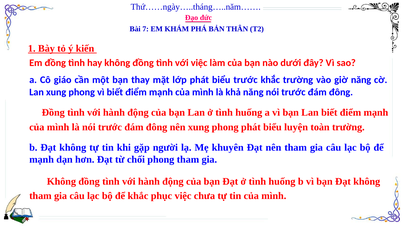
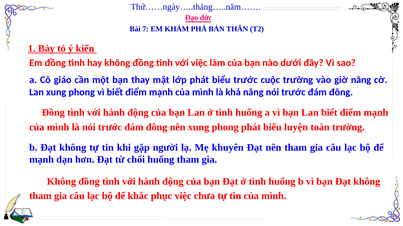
trước khắc: khắc -> cuộc
chối phong: phong -> huống
